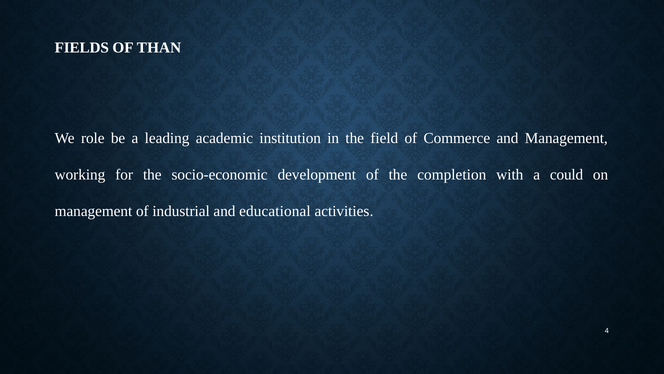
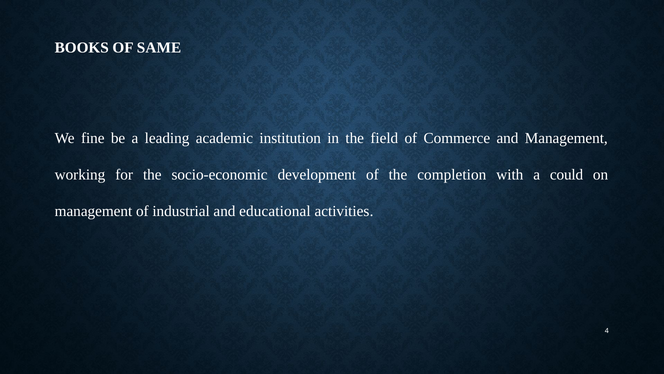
FIELDS: FIELDS -> BOOKS
THAN: THAN -> SAME
role: role -> fine
